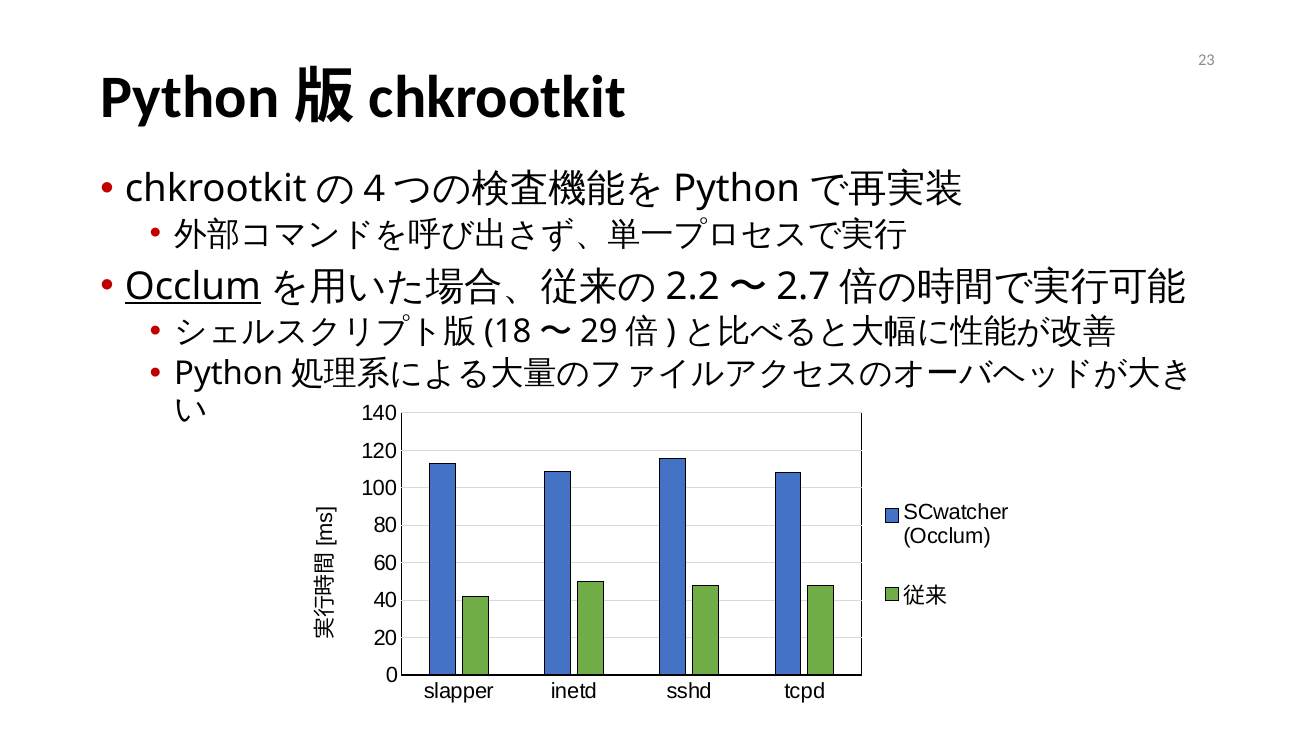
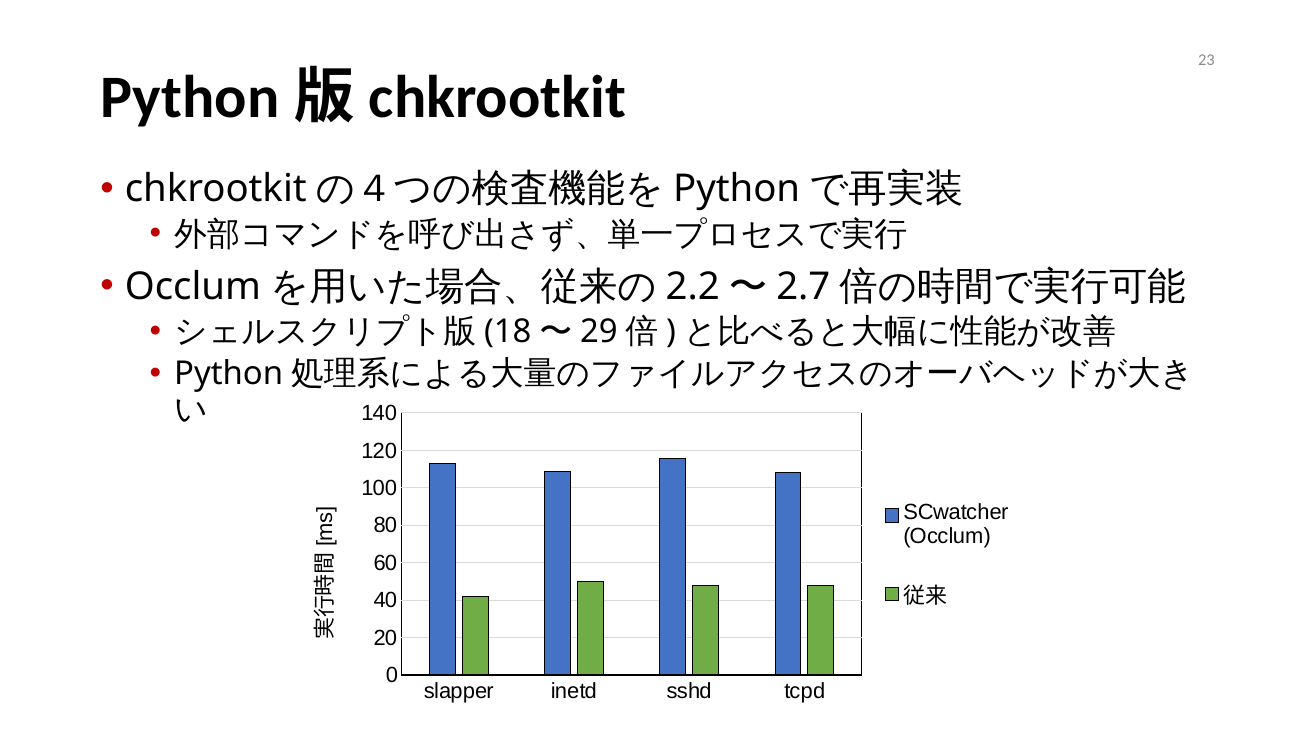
Occlum at (193, 286) underline: present -> none
